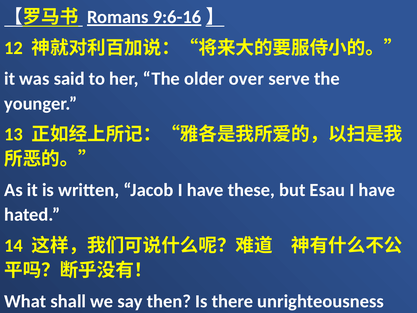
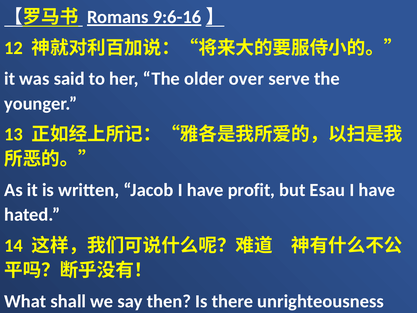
these: these -> profit
